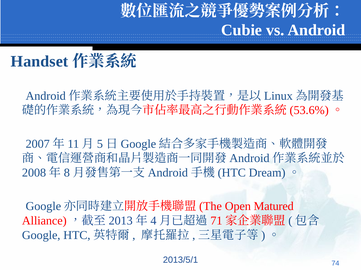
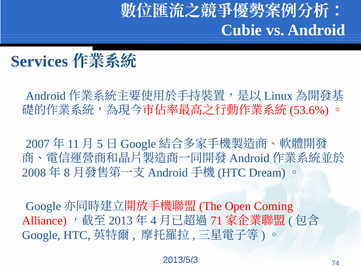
Handset: Handset -> Services
Matured: Matured -> Coming
2013/5/1: 2013/5/1 -> 2013/5/3
